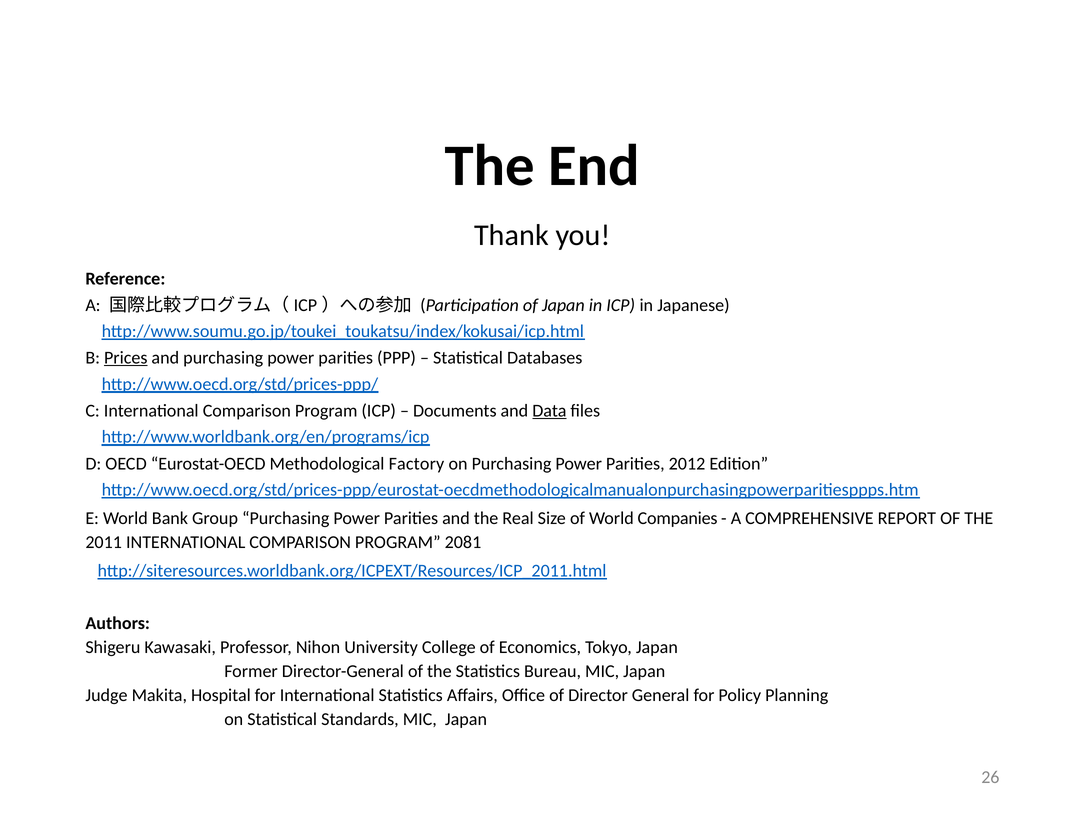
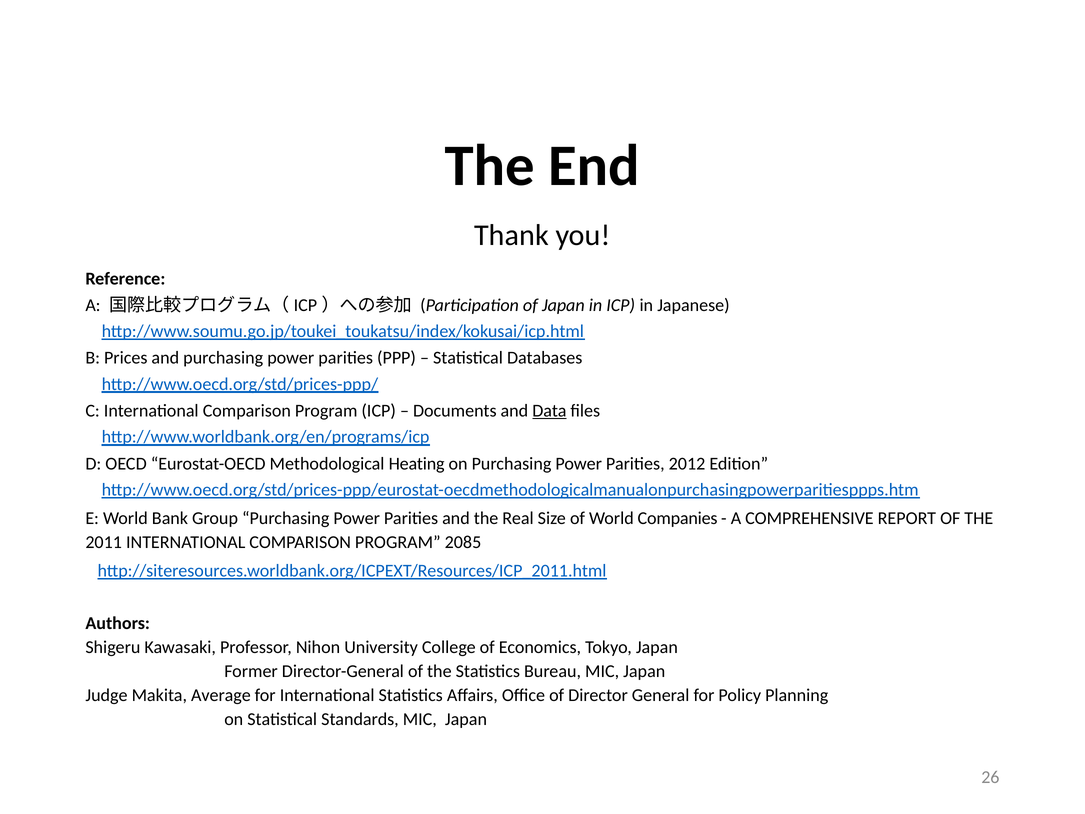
Prices underline: present -> none
Factory: Factory -> Heating
2081: 2081 -> 2085
Hospital: Hospital -> Average
